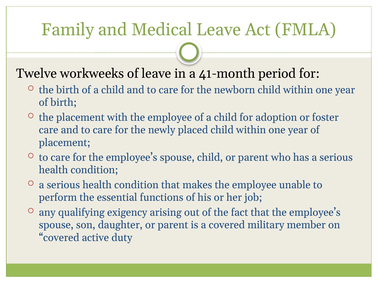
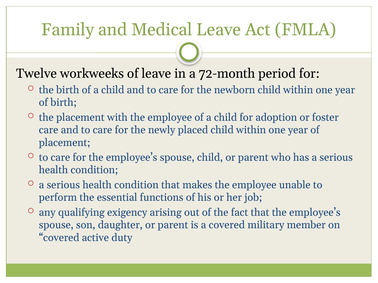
41-month: 41-month -> 72-month
